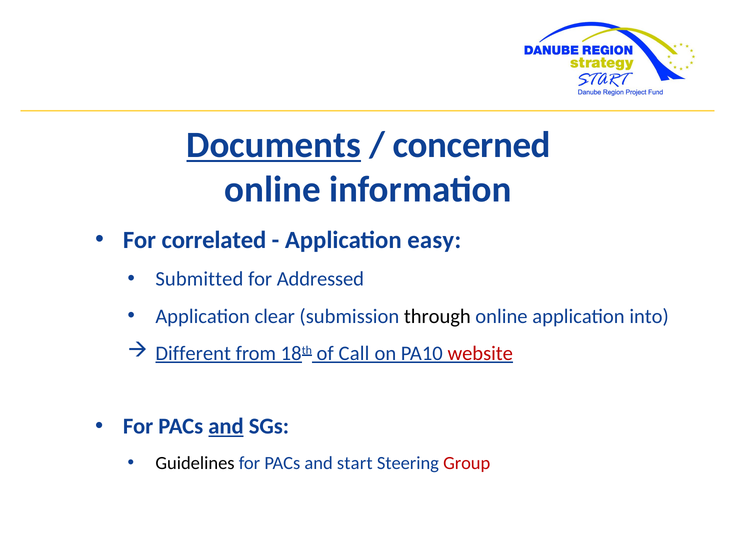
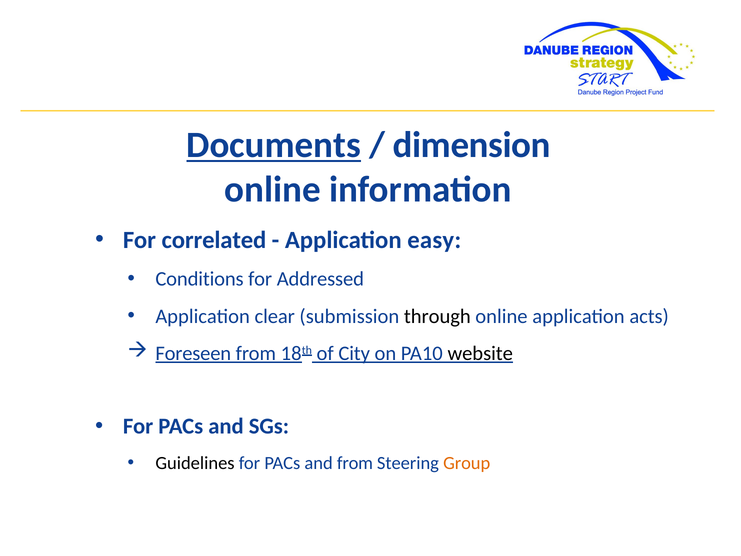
concerned: concerned -> dimension
Submitted: Submitted -> Conditions
into: into -> acts
Different: Different -> Foreseen
Call: Call -> City
website colour: red -> black
and at (226, 426) underline: present -> none
and start: start -> from
Group colour: red -> orange
